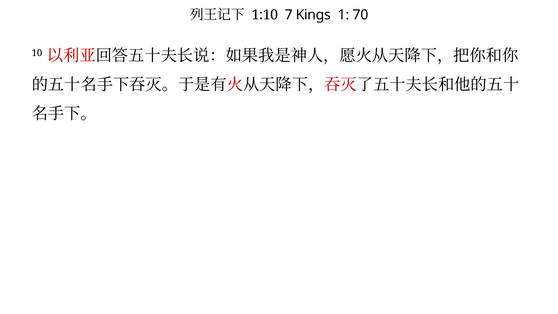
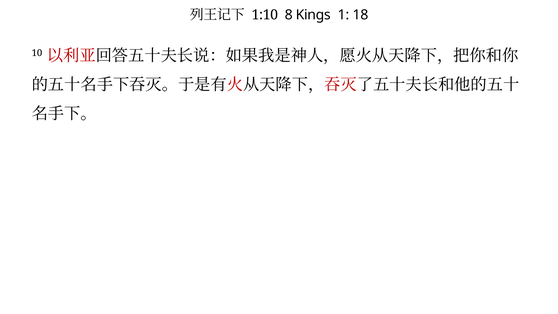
7: 7 -> 8
70: 70 -> 18
